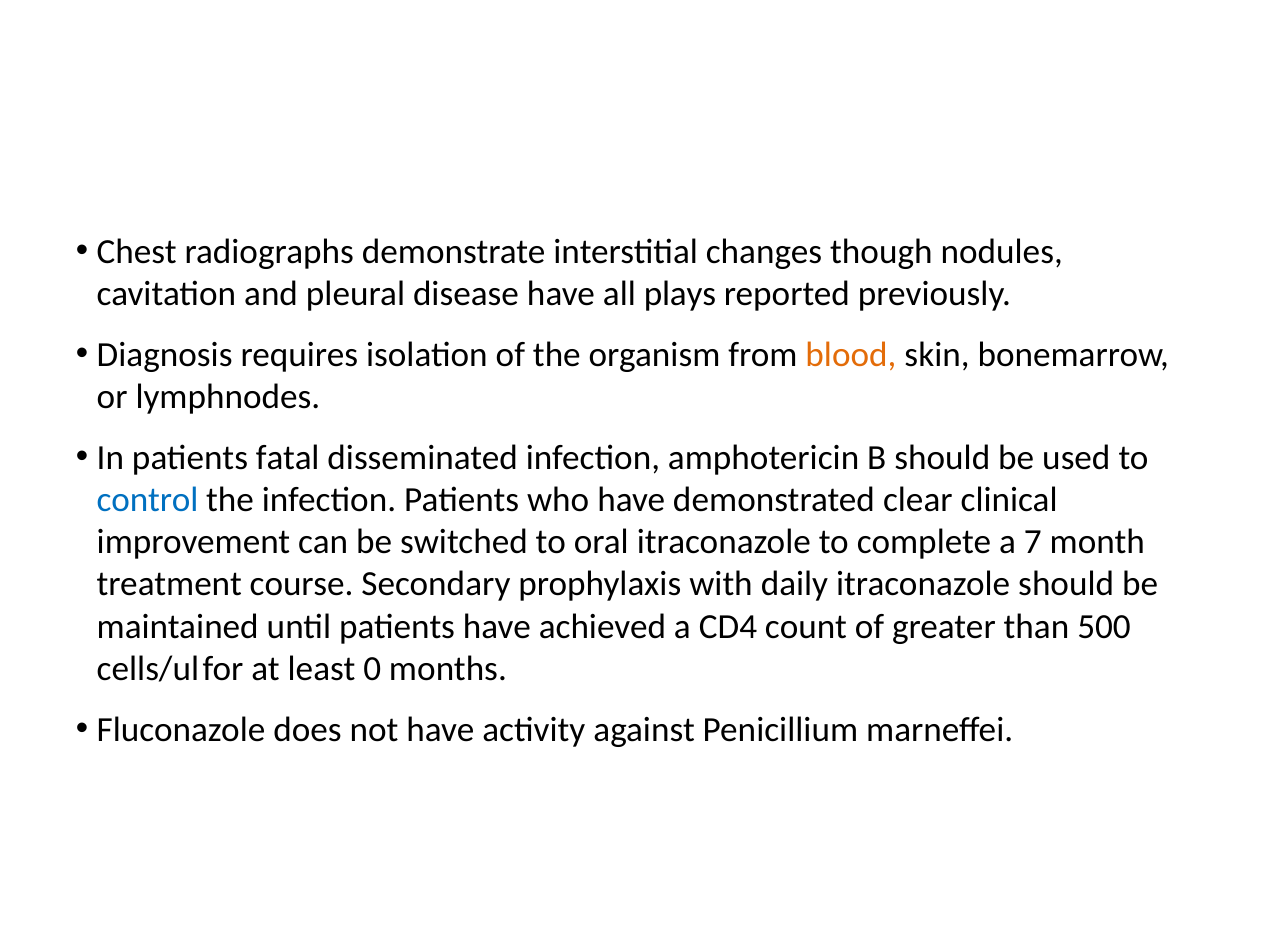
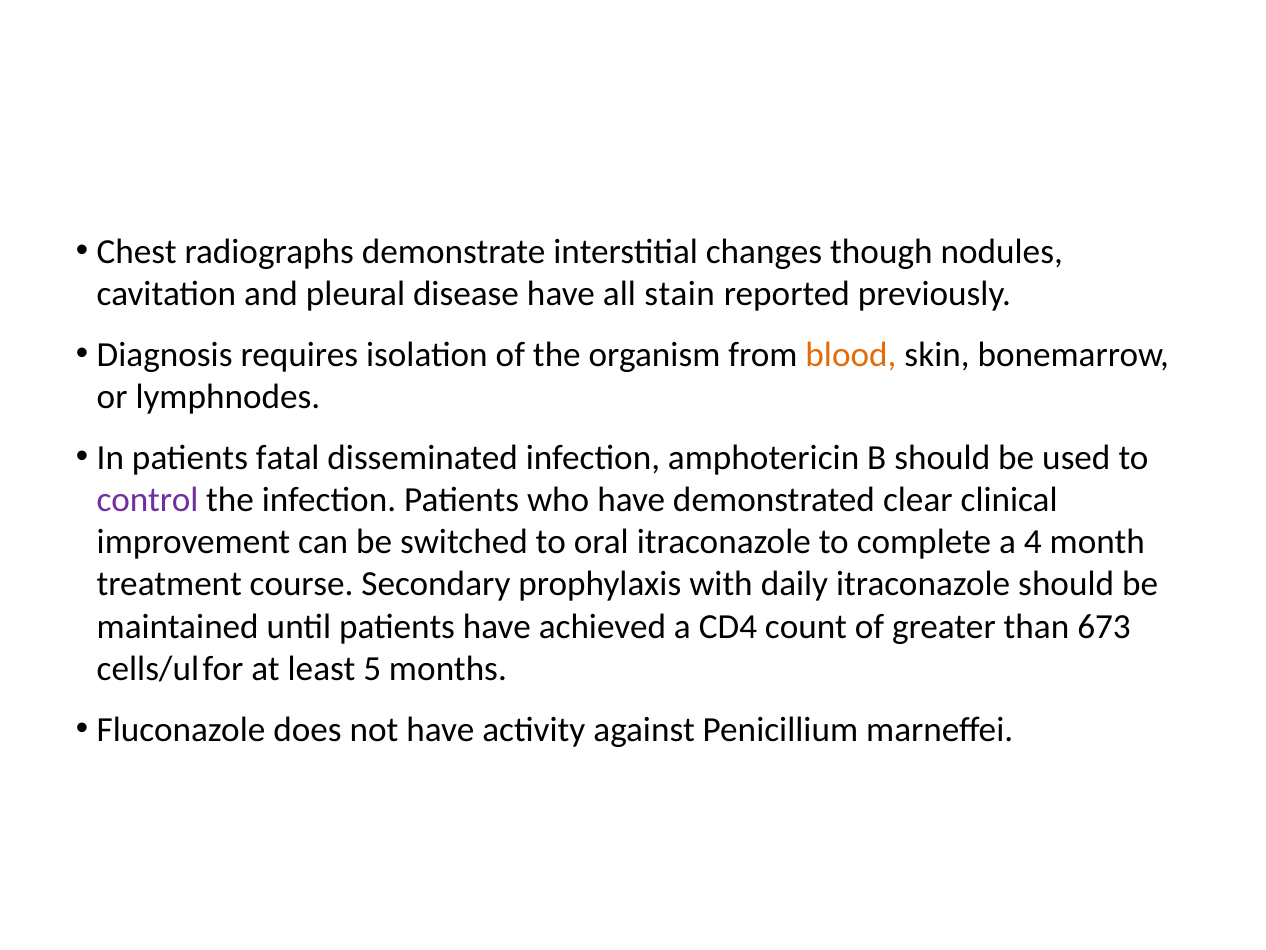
plays: plays -> stain
control colour: blue -> purple
7: 7 -> 4
500: 500 -> 673
0: 0 -> 5
